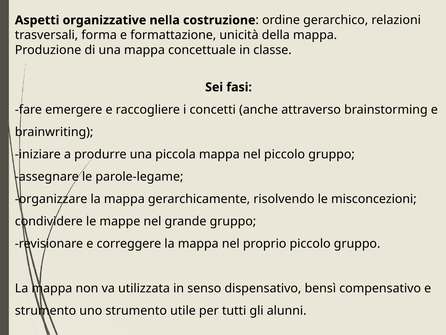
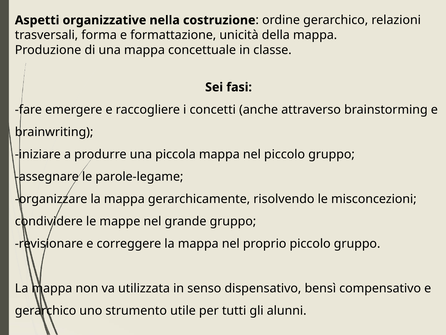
strumento at (46, 310): strumento -> gerarchico
